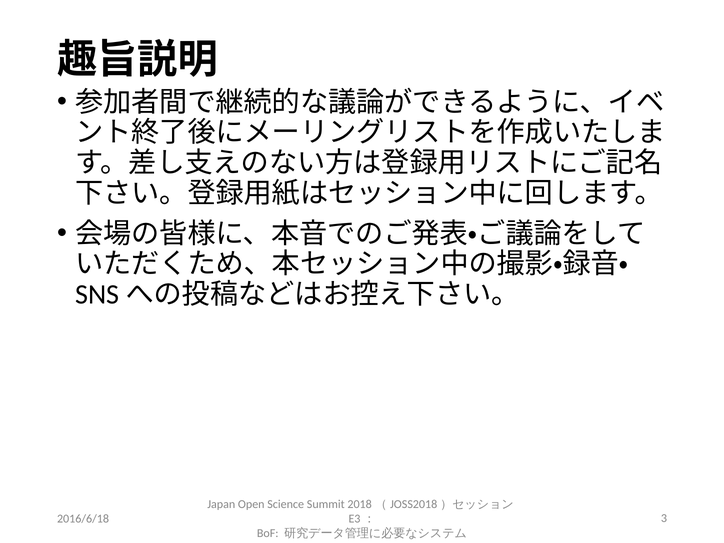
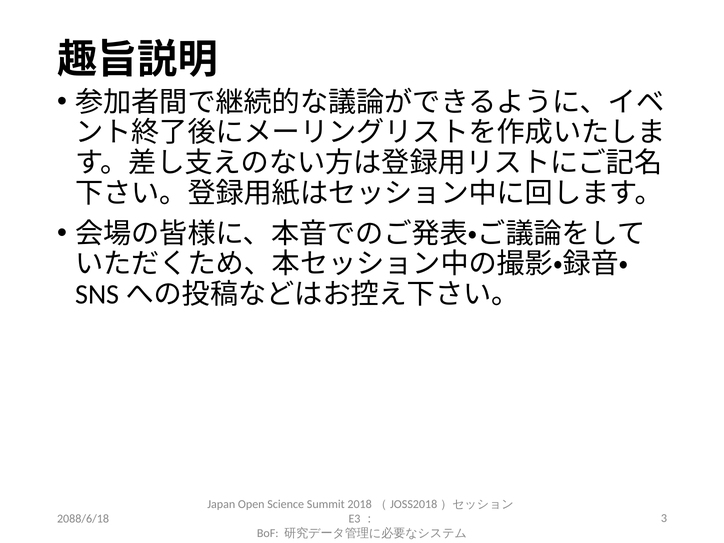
2016/6/18: 2016/6/18 -> 2088/6/18
